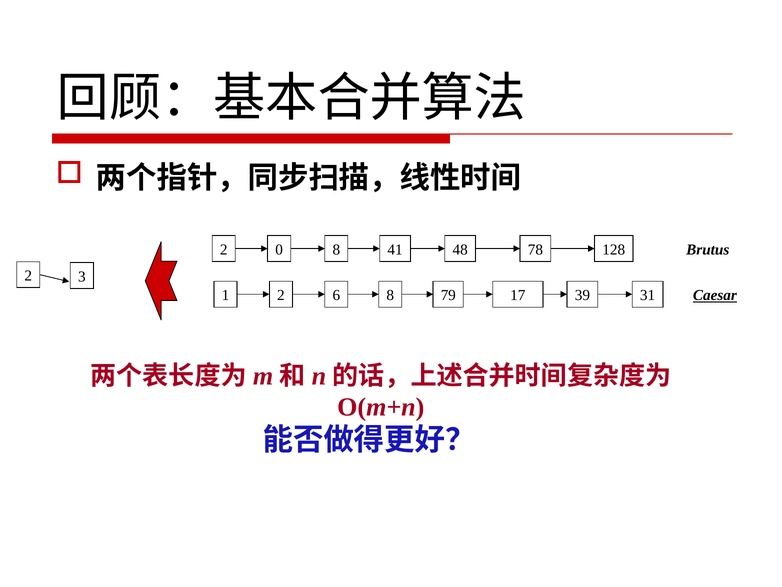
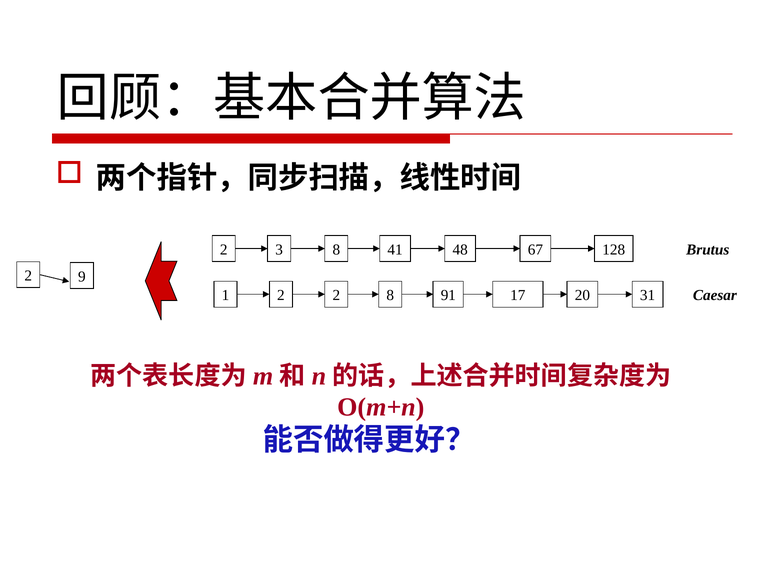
0: 0 -> 3
78: 78 -> 67
3: 3 -> 9
2 6: 6 -> 2
79: 79 -> 91
39: 39 -> 20
Caesar underline: present -> none
